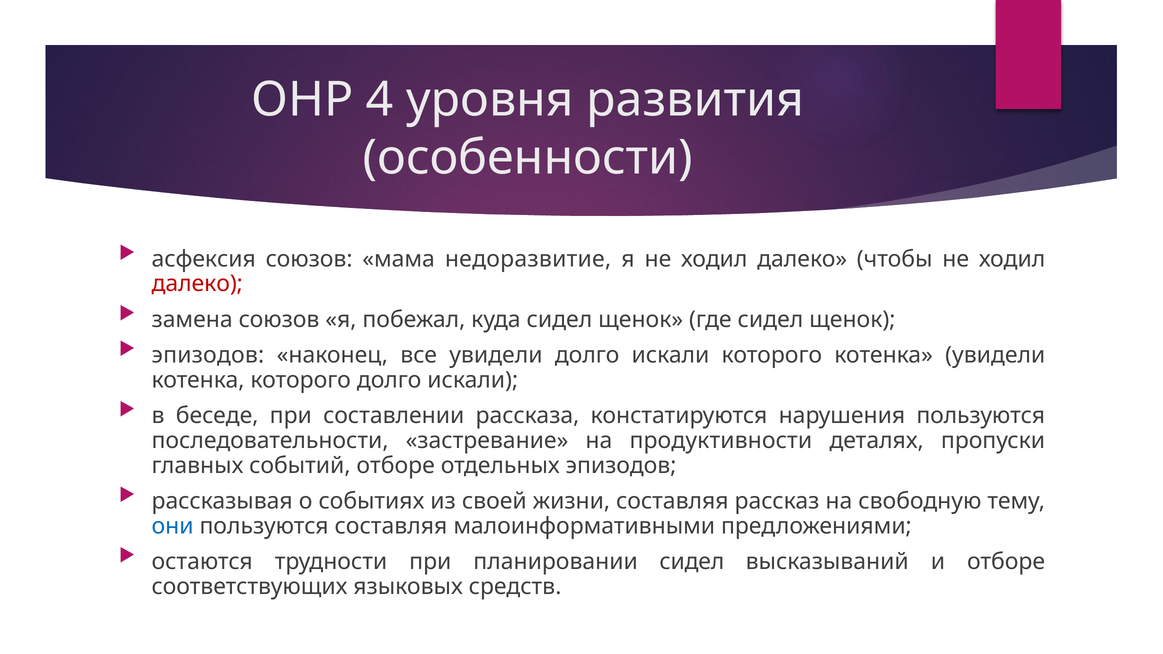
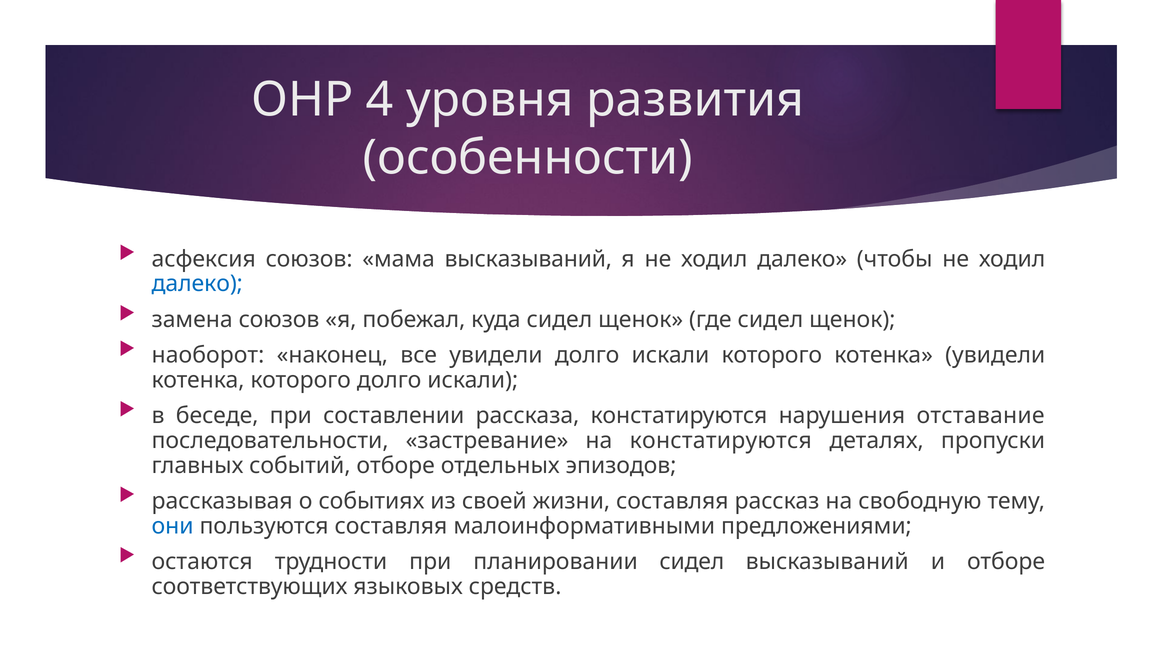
мама недоразвитие: недоразвитие -> высказываний
далеко at (197, 284) colour: red -> blue
эпизодов at (208, 355): эпизодов -> наоборот
нарушения пользуются: пользуются -> отставание
на продуктивности: продуктивности -> констатируются
